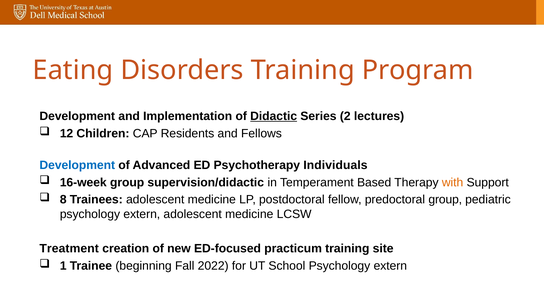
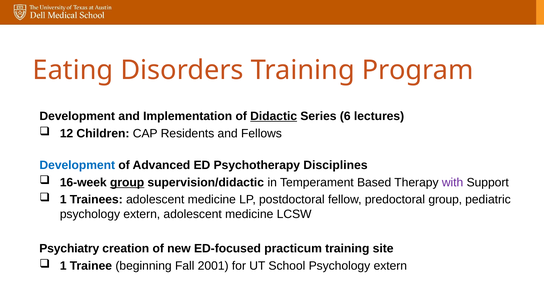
2: 2 -> 6
Individuals: Individuals -> Disciplines
group at (127, 182) underline: none -> present
with colour: orange -> purple
8 at (63, 200): 8 -> 1
Treatment: Treatment -> Psychiatry
2022: 2022 -> 2001
